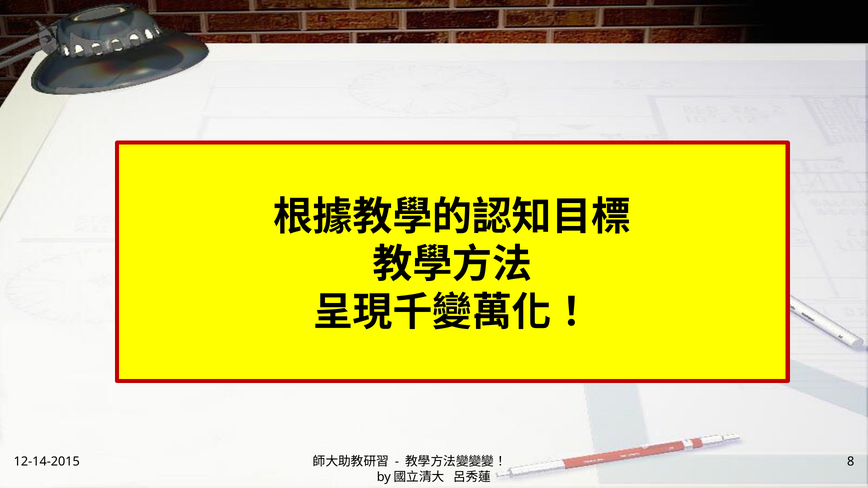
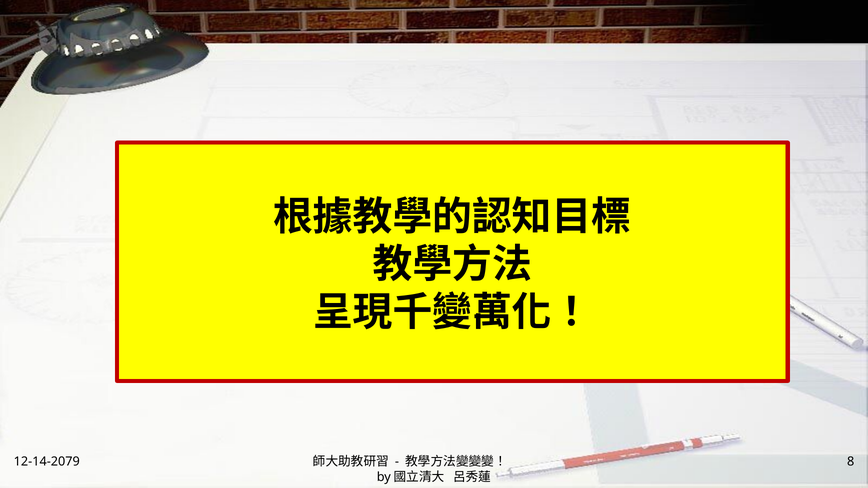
12-14-2015: 12-14-2015 -> 12-14-2079
